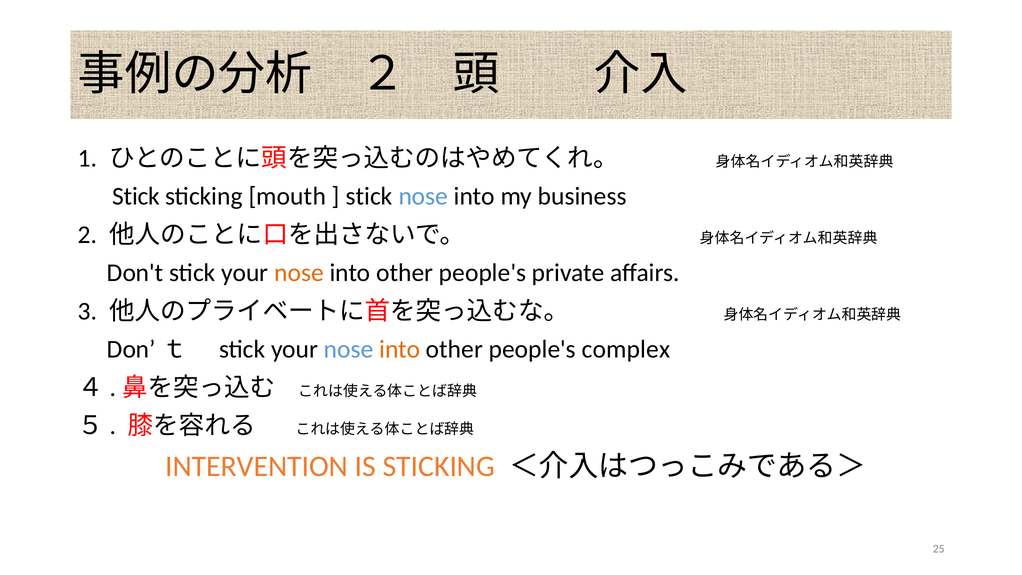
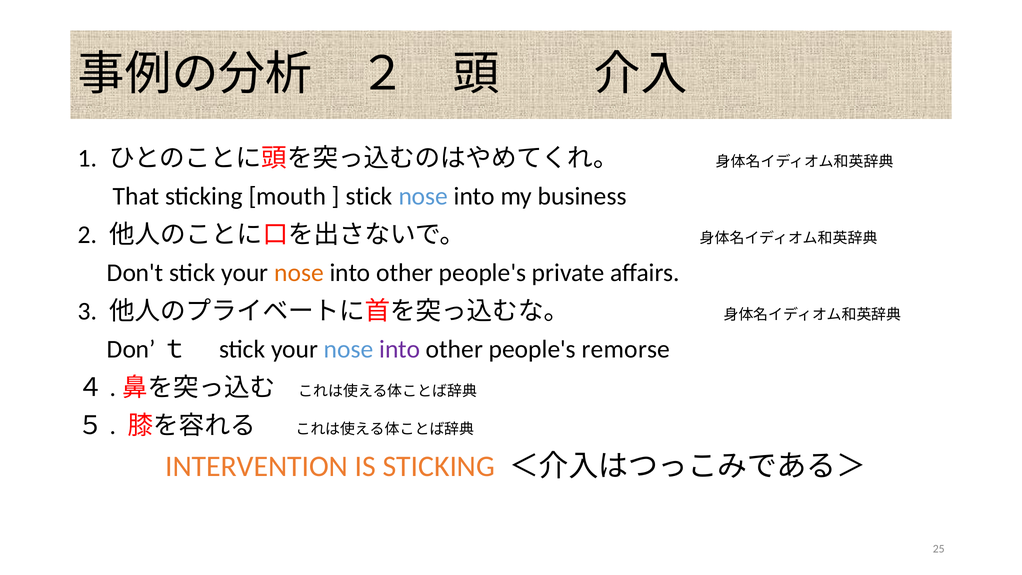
Stick at (136, 196): Stick -> That
into at (400, 349) colour: orange -> purple
complex: complex -> remorse
